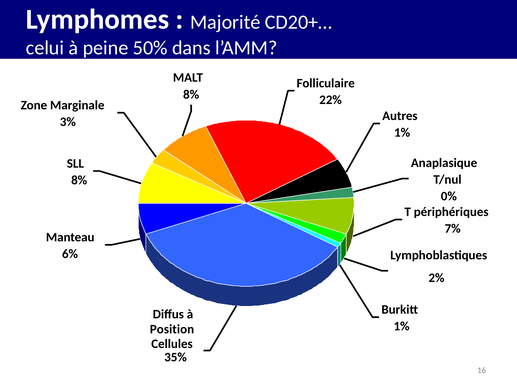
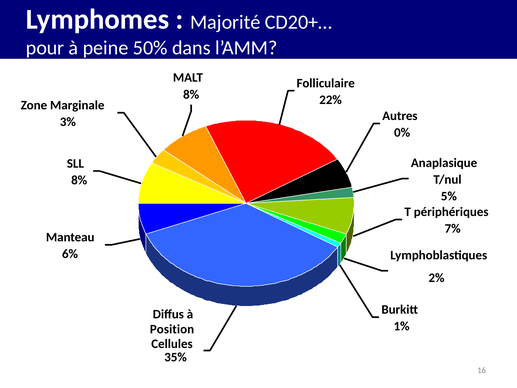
celui: celui -> pour
1% at (402, 133): 1% -> 0%
0%: 0% -> 5%
